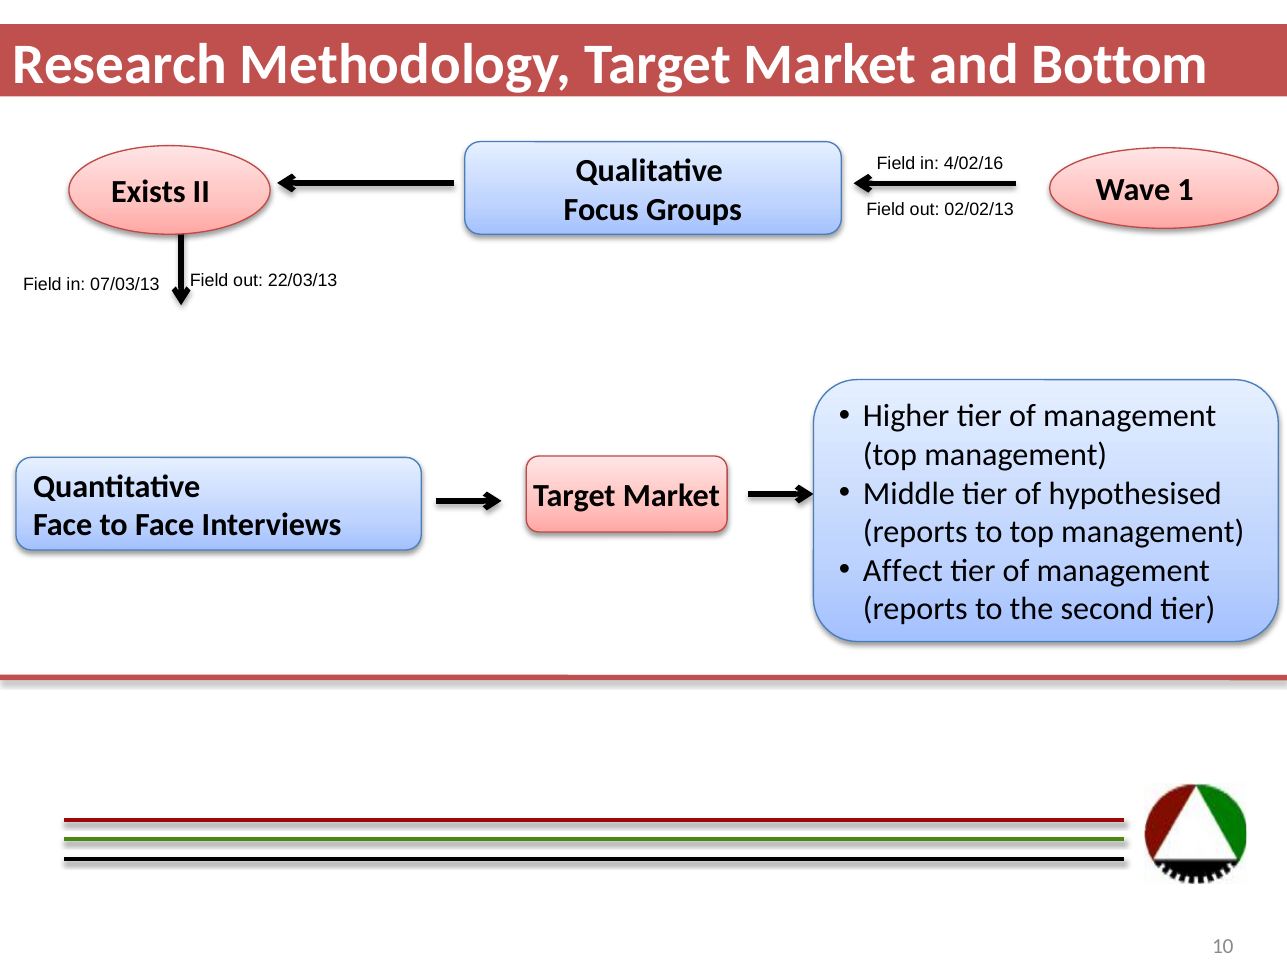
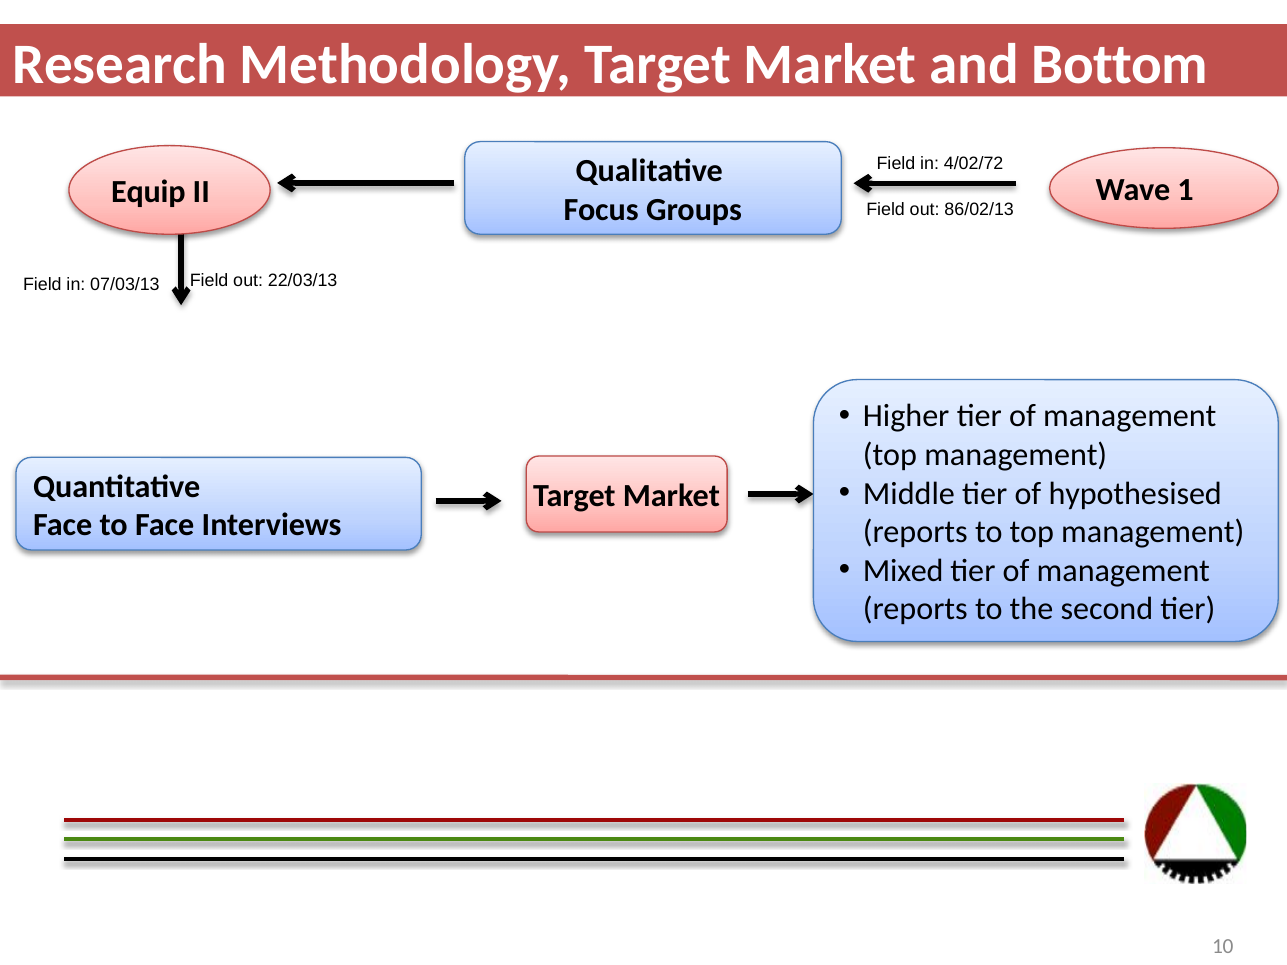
4/02/16: 4/02/16 -> 4/02/72
Exists: Exists -> Equip
02/02/13: 02/02/13 -> 86/02/13
Affect: Affect -> Mixed
